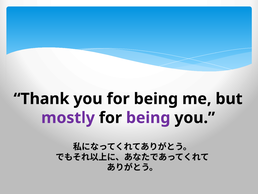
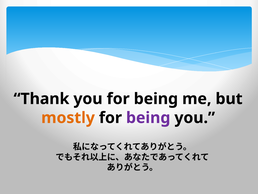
mostly colour: purple -> orange
